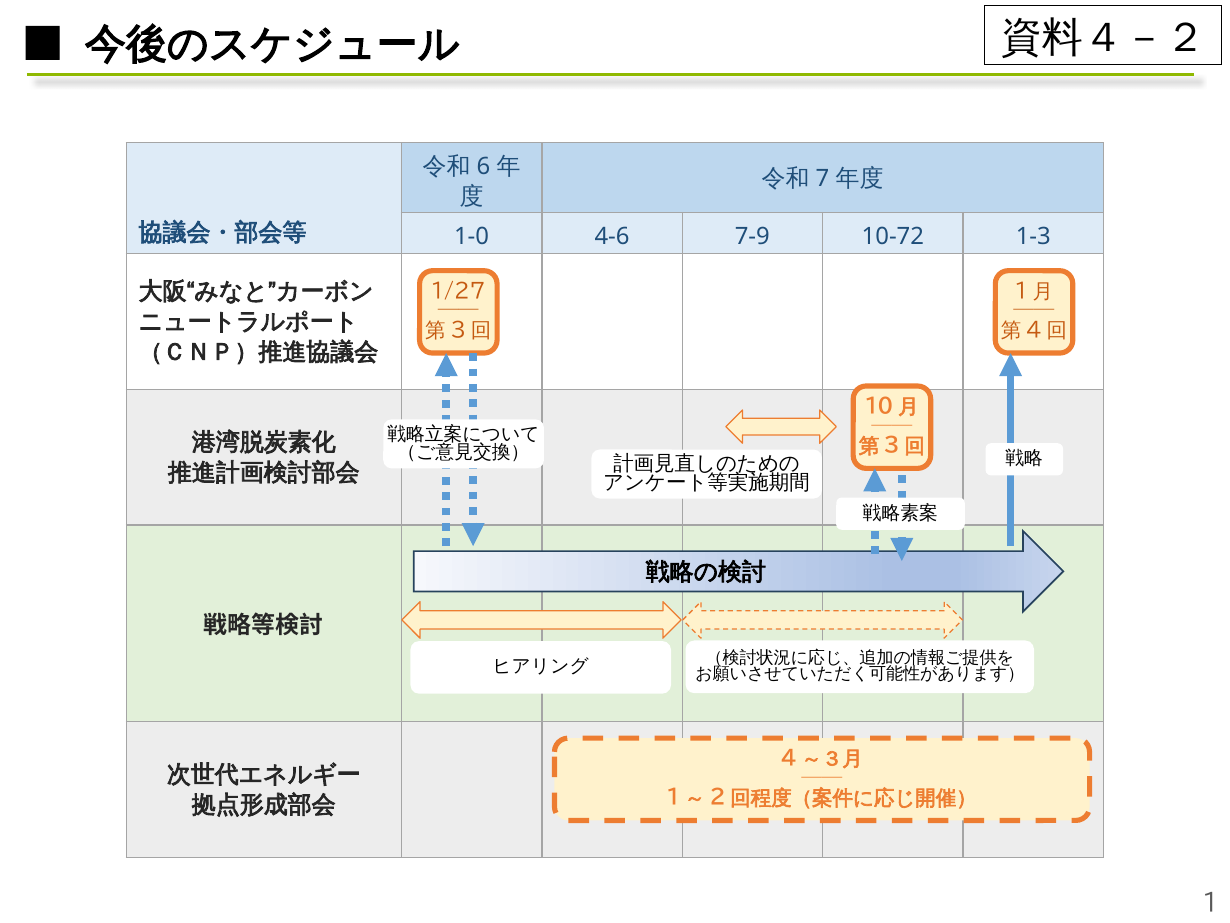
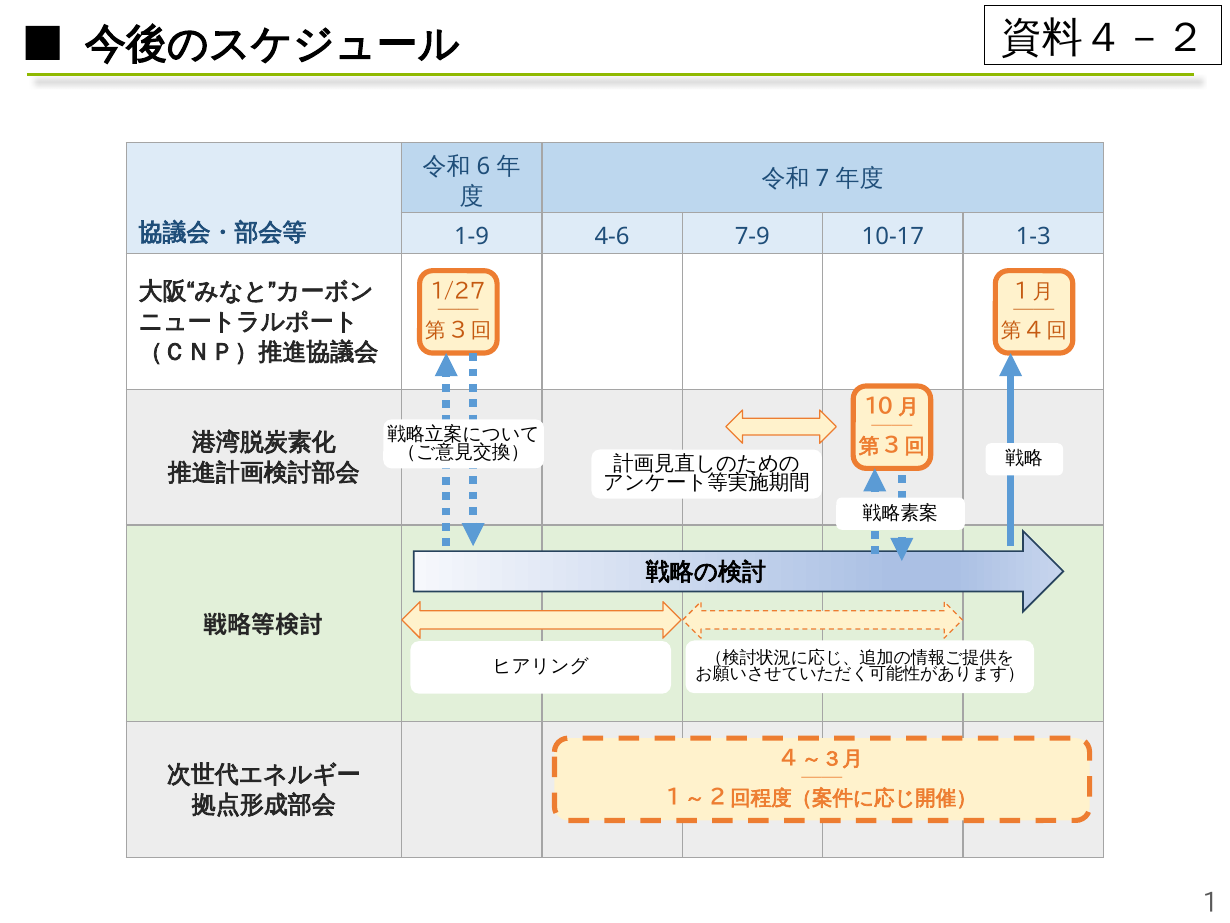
1-0: 1-0 -> 1-9
10-72: 10-72 -> 10-17
